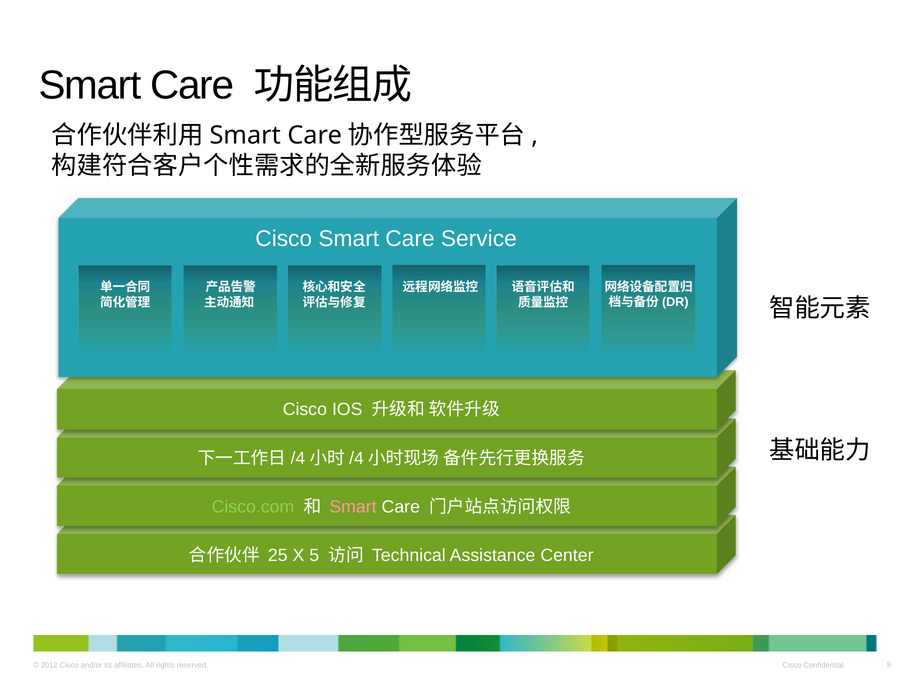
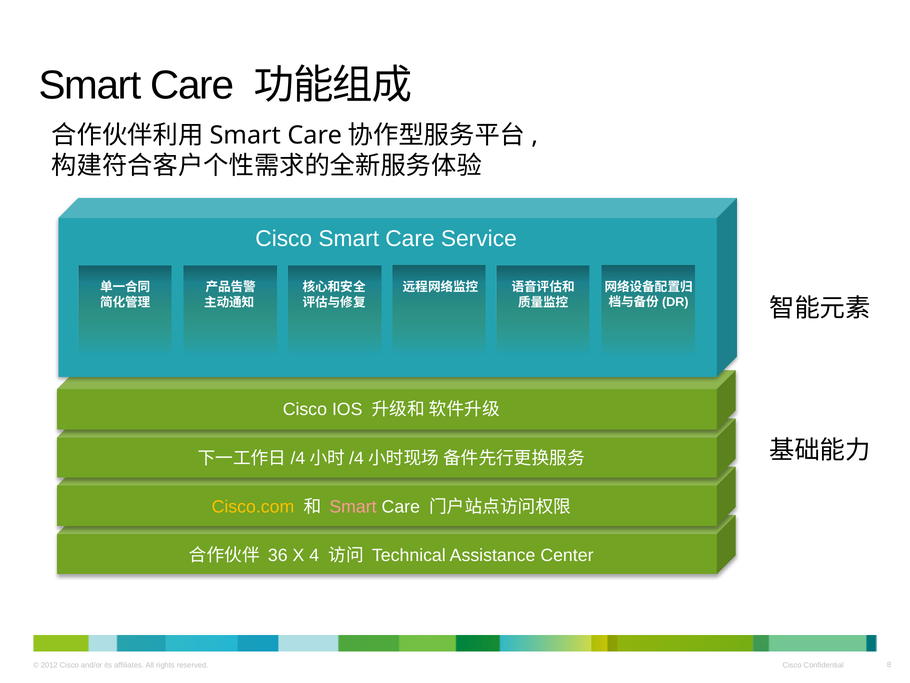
Cisco.com colour: light green -> yellow
25: 25 -> 36
5: 5 -> 4
